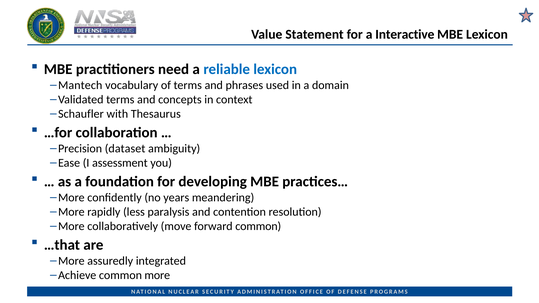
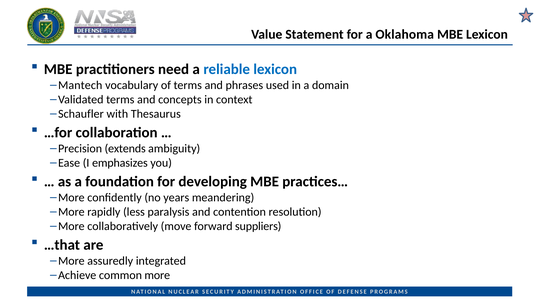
Interactive: Interactive -> Oklahoma
dataset: dataset -> extends
assessment: assessment -> emphasizes
forward common: common -> suppliers
